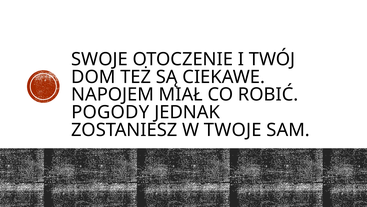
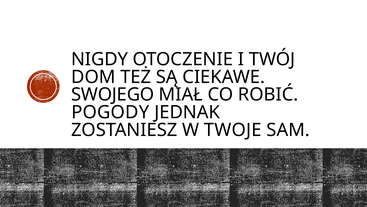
SWOJE: SWOJE -> NIGDY
NAPOJEM: NAPOJEM -> SWOJEGO
